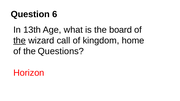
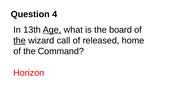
6: 6 -> 4
Age underline: none -> present
kingdom: kingdom -> released
Questions: Questions -> Command
